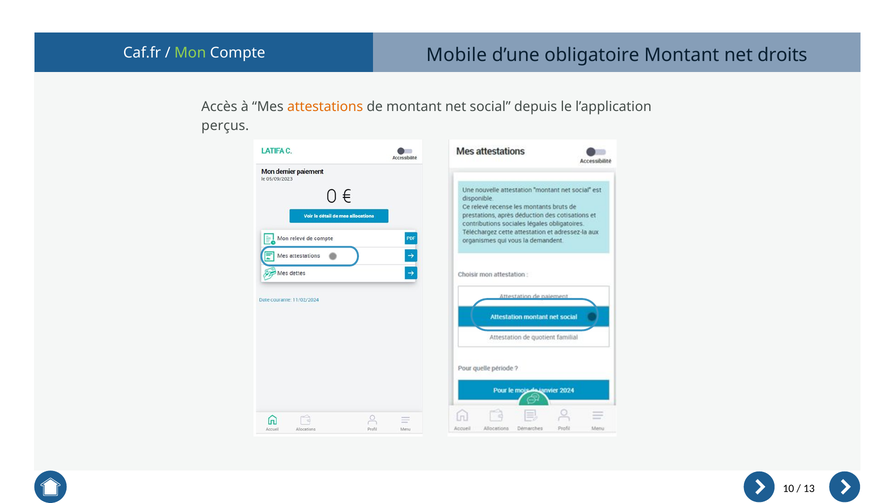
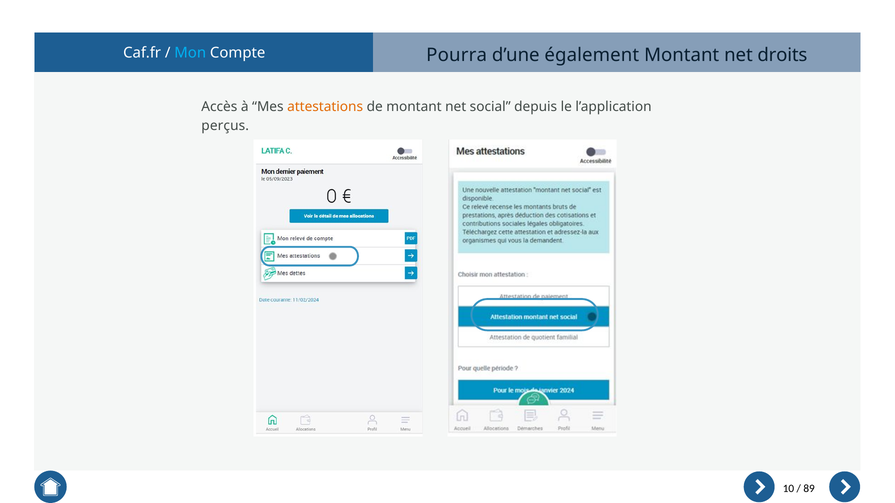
Mon colour: light green -> light blue
Mobile: Mobile -> Pourra
obligatoire: obligatoire -> également
13: 13 -> 89
